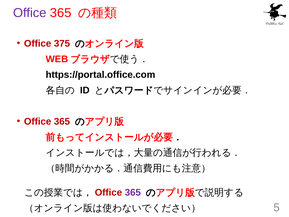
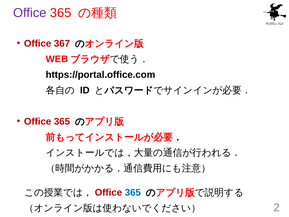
375: 375 -> 367
365 at (133, 192) colour: purple -> blue
5: 5 -> 2
